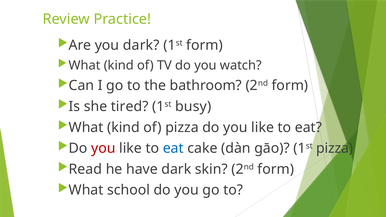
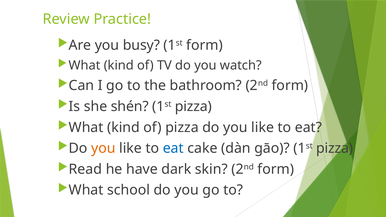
you dark: dark -> busy
tired: tired -> shén
busy at (193, 107): busy -> pizza
you at (103, 148) colour: red -> orange
